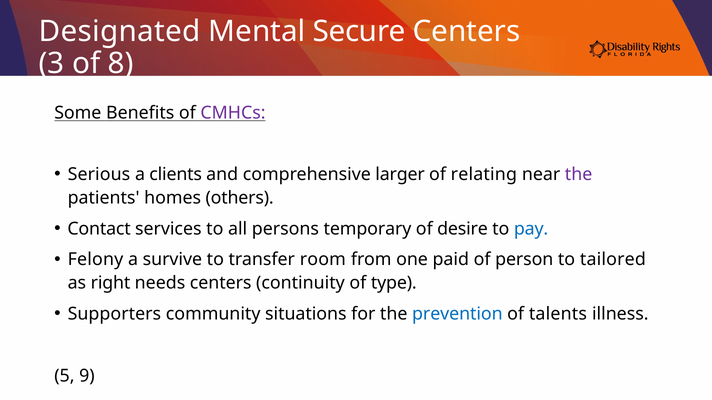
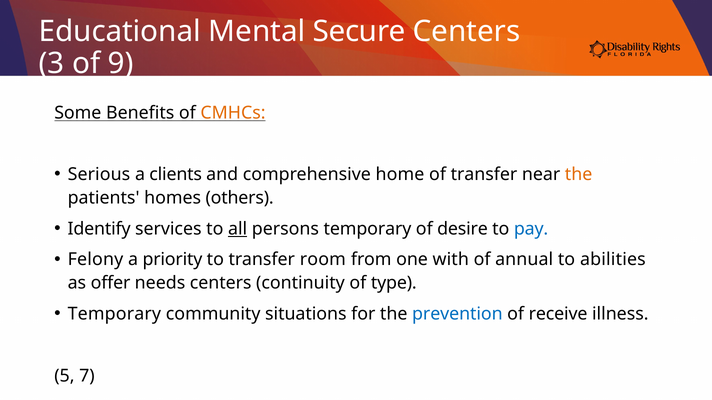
Designated: Designated -> Educational
8: 8 -> 9
CMHCs colour: purple -> orange
larger: larger -> home
of relating: relating -> transfer
the at (579, 175) colour: purple -> orange
Contact: Contact -> Identify
all underline: none -> present
survive: survive -> priority
paid: paid -> with
person: person -> annual
tailored: tailored -> abilities
right: right -> offer
Supporters at (114, 314): Supporters -> Temporary
talents: talents -> receive
9: 9 -> 7
